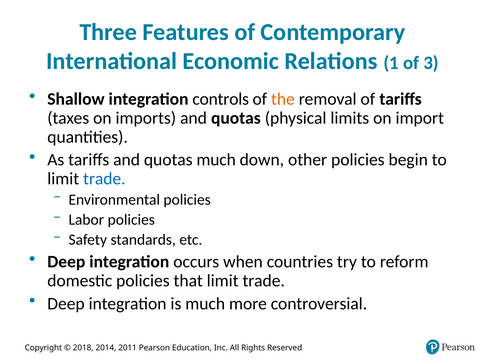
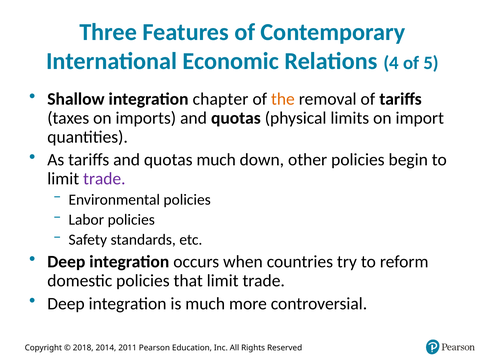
1: 1 -> 4
3: 3 -> 5
controls: controls -> chapter
trade at (104, 179) colour: blue -> purple
